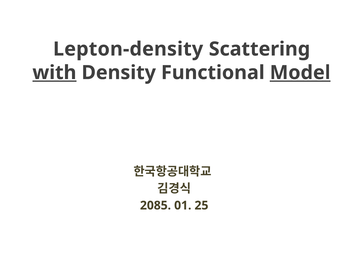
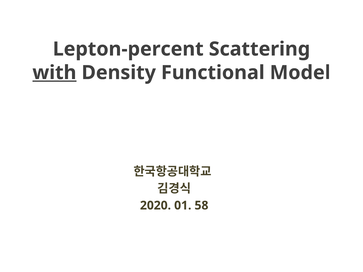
Lepton-density: Lepton-density -> Lepton-percent
Model underline: present -> none
2085: 2085 -> 2020
25: 25 -> 58
